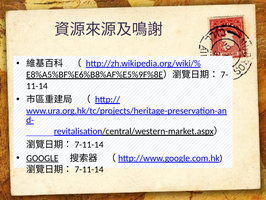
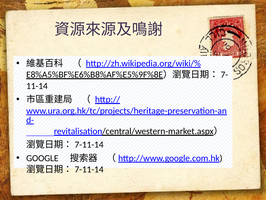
GOOGLE underline: present -> none
